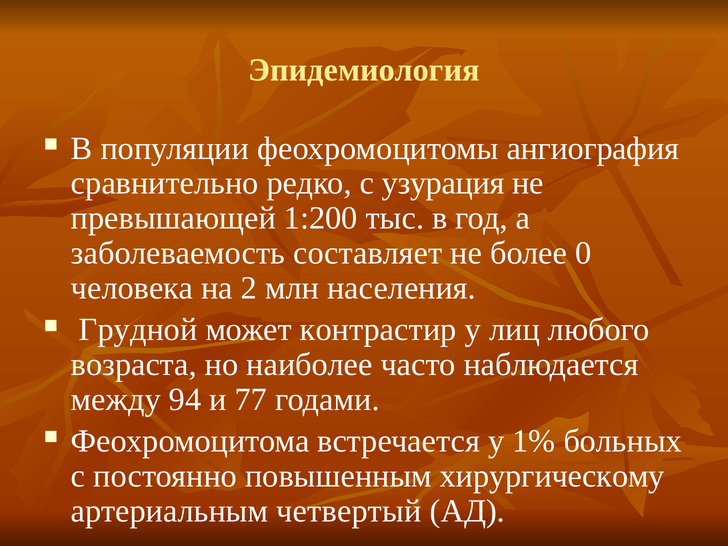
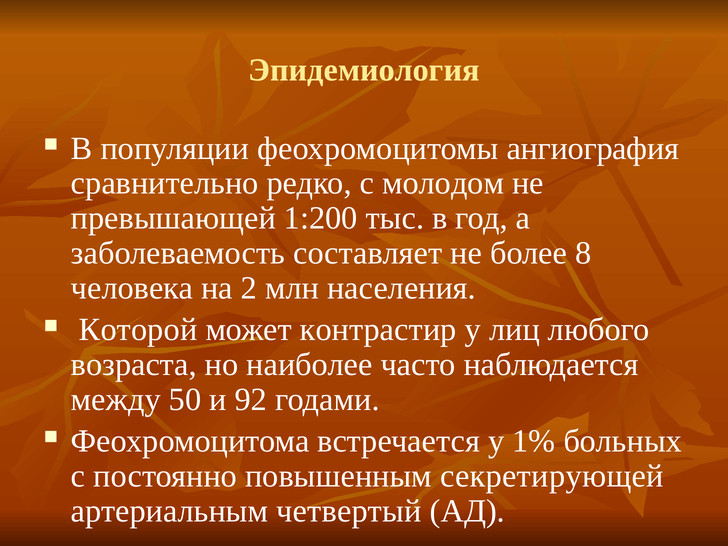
узурация: узурация -> молодом
0: 0 -> 8
Грудной: Грудной -> Которой
94: 94 -> 50
77: 77 -> 92
хирургическому: хирургическому -> секретирующей
